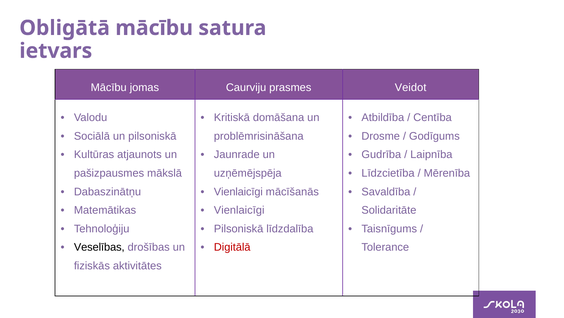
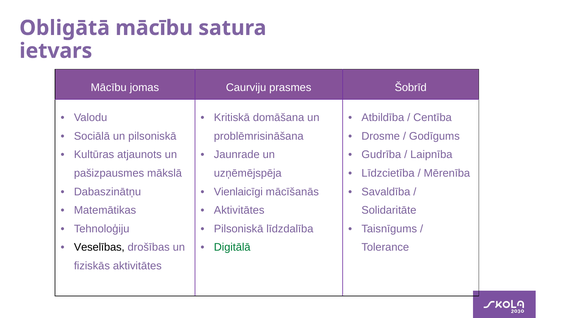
Veidot: Veidot -> Šobrīd
Vienlaicīgi at (239, 210): Vienlaicīgi -> Aktivitātes
Digitālā colour: red -> green
